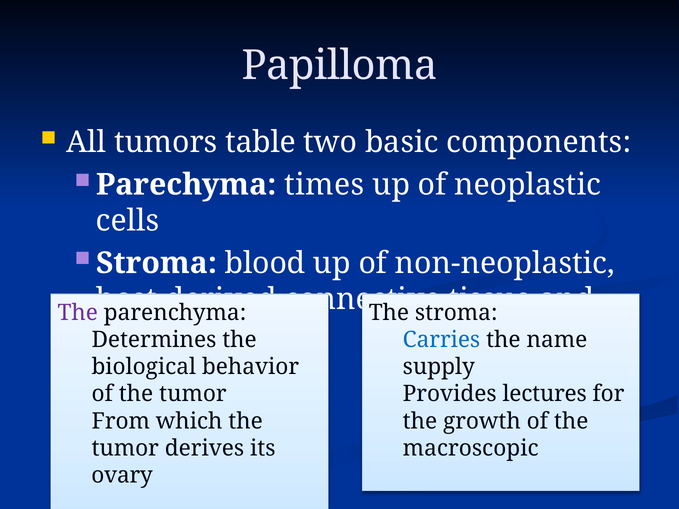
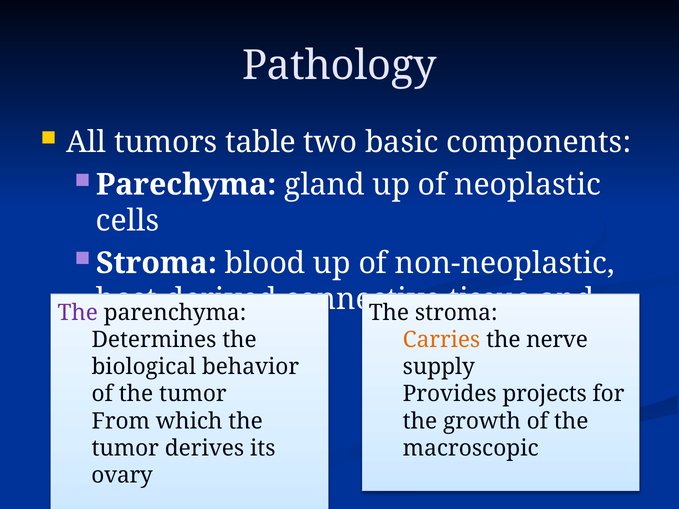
Papilloma: Papilloma -> Pathology
times: times -> gland
Carries colour: blue -> orange
name: name -> nerve
lectures: lectures -> projects
